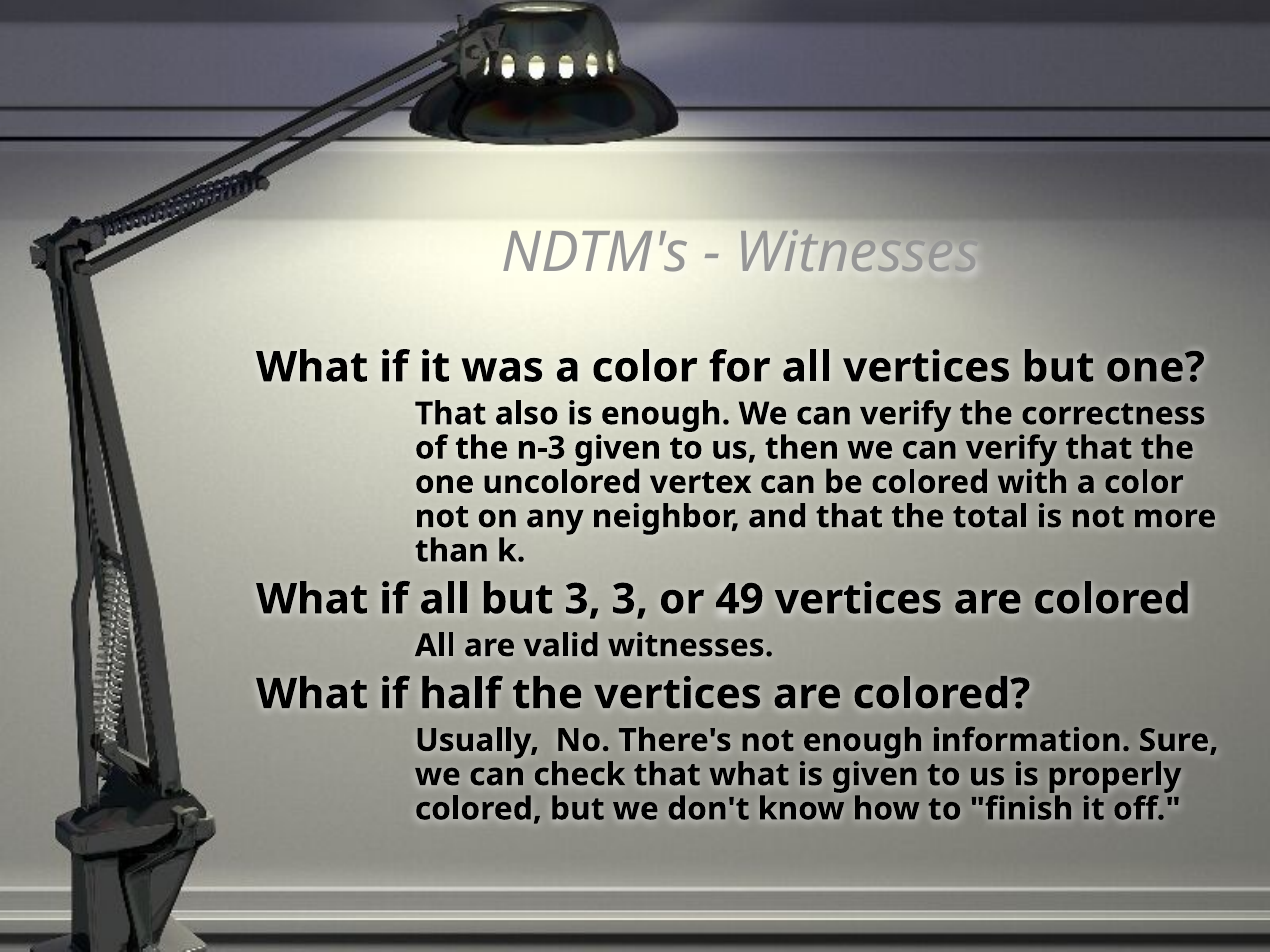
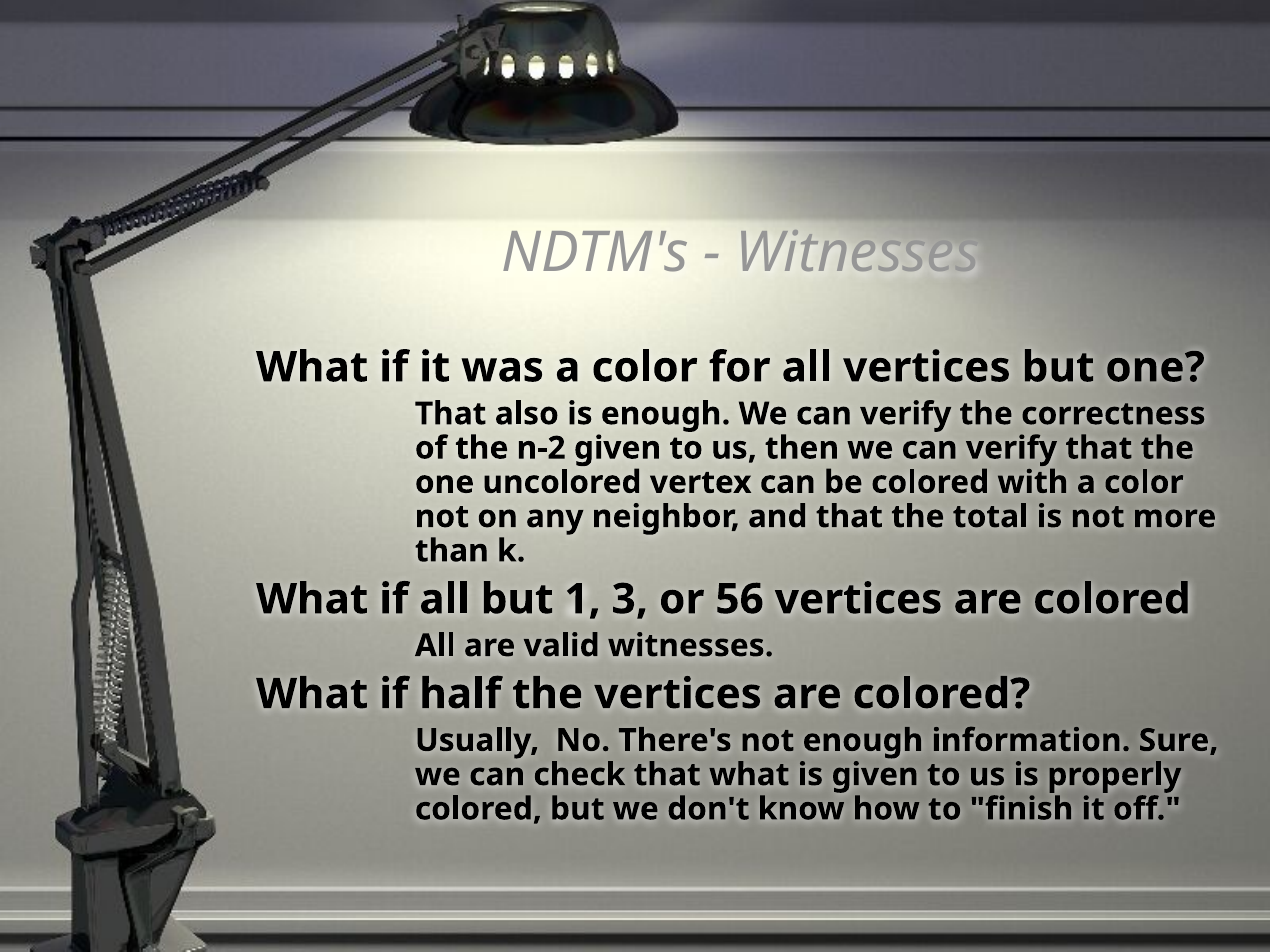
n-3: n-3 -> n-2
but 3: 3 -> 1
49: 49 -> 56
